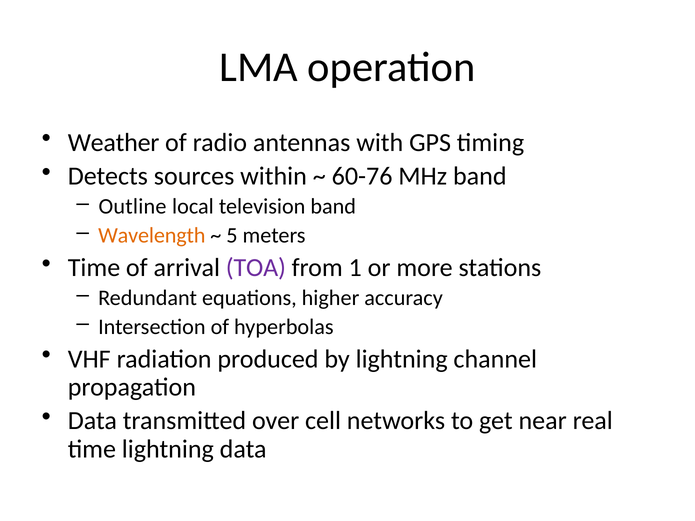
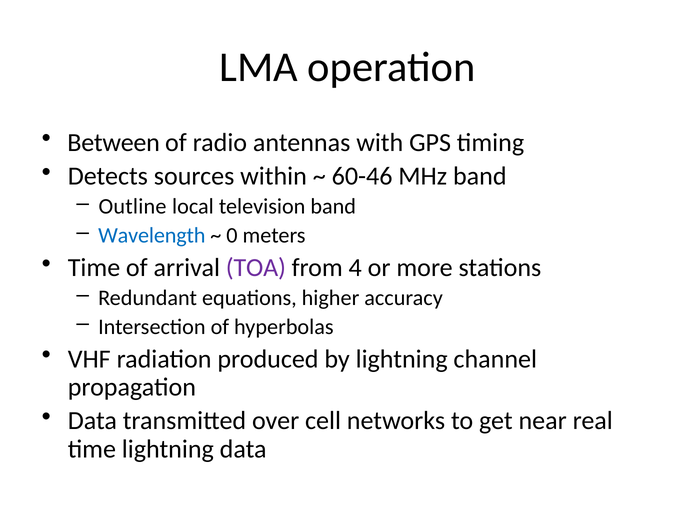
Weather: Weather -> Between
60-76: 60-76 -> 60-46
Wavelength colour: orange -> blue
5: 5 -> 0
1: 1 -> 4
